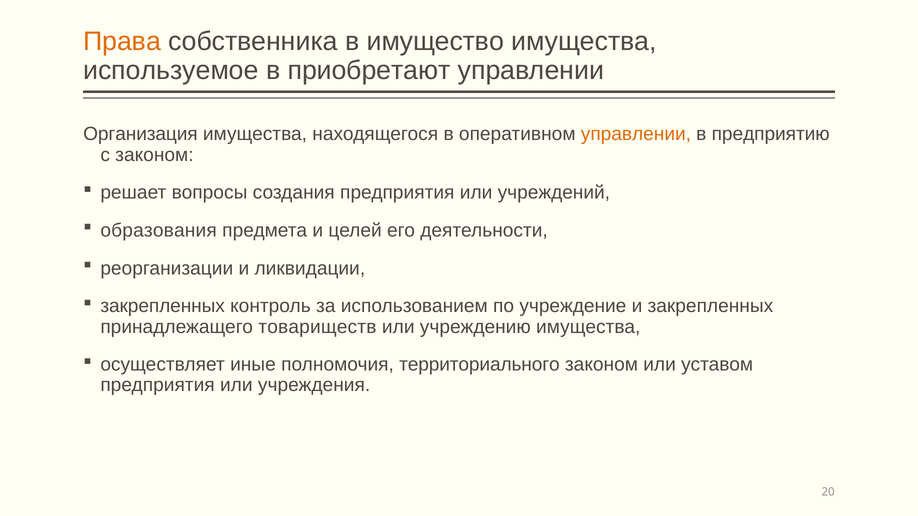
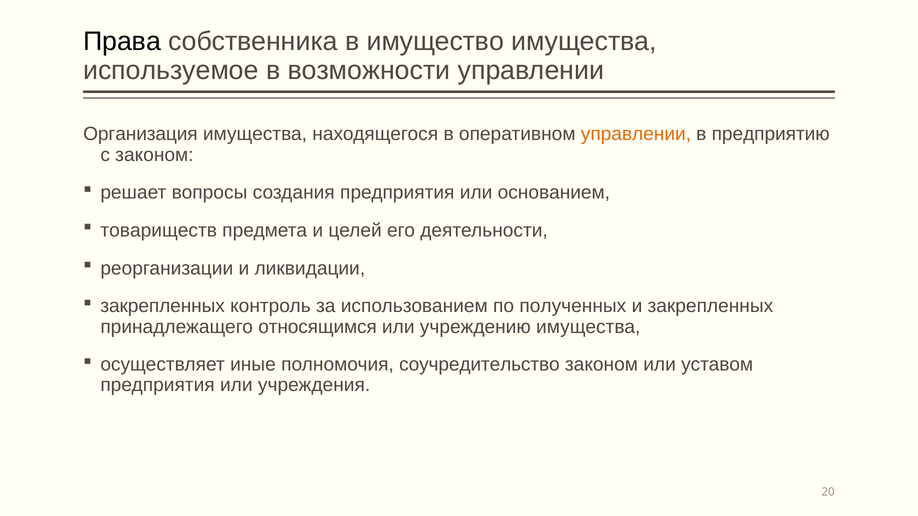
Права colour: orange -> black
приобретают: приобретают -> возможности
учреждений: учреждений -> основанием
образования: образования -> товариществ
учреждение: учреждение -> полученных
товариществ: товариществ -> относящимся
территориального: территориального -> соучредительство
